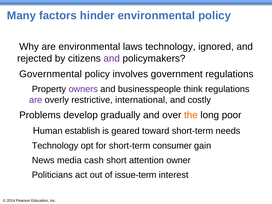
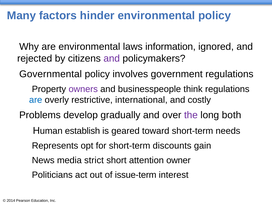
laws technology: technology -> information
are at (36, 100) colour: purple -> blue
the colour: orange -> purple
poor: poor -> both
Technology at (55, 146): Technology -> Represents
consumer: consumer -> discounts
cash: cash -> strict
